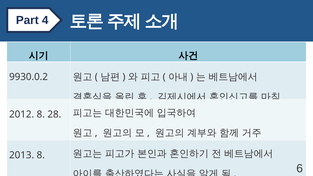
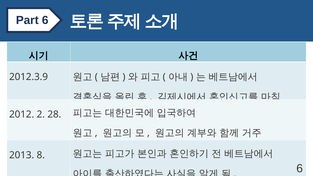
Part 4: 4 -> 6
9930.0.2: 9930.0.2 -> 2012.3.9
2012 8: 8 -> 2
